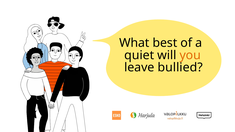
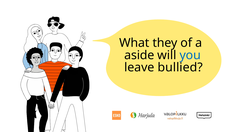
best: best -> they
quiet: quiet -> aside
you colour: orange -> blue
